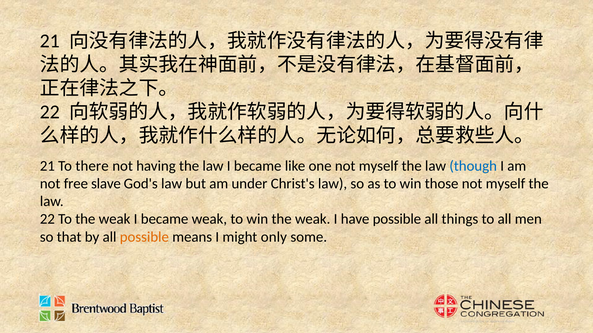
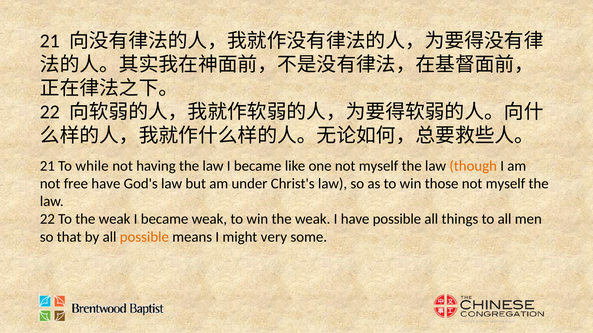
there: there -> while
though colour: blue -> orange
free slave: slave -> have
only: only -> very
